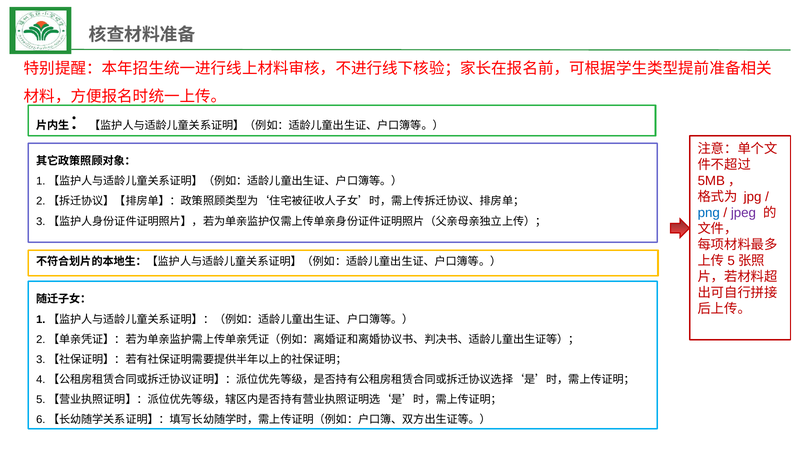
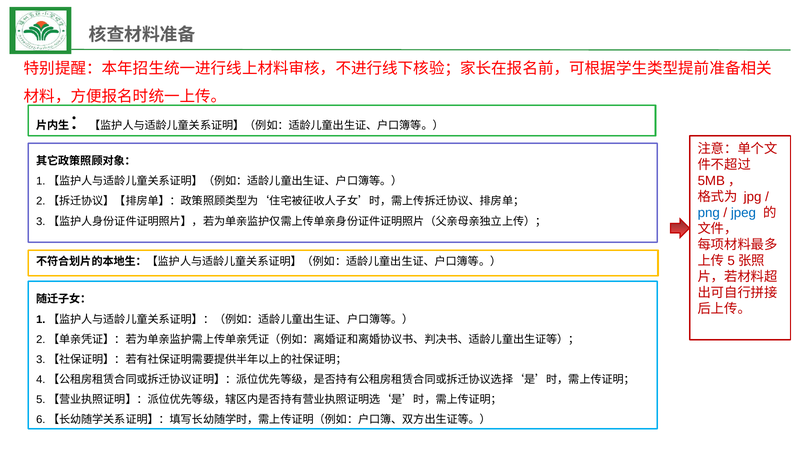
jpeg colour: purple -> blue
